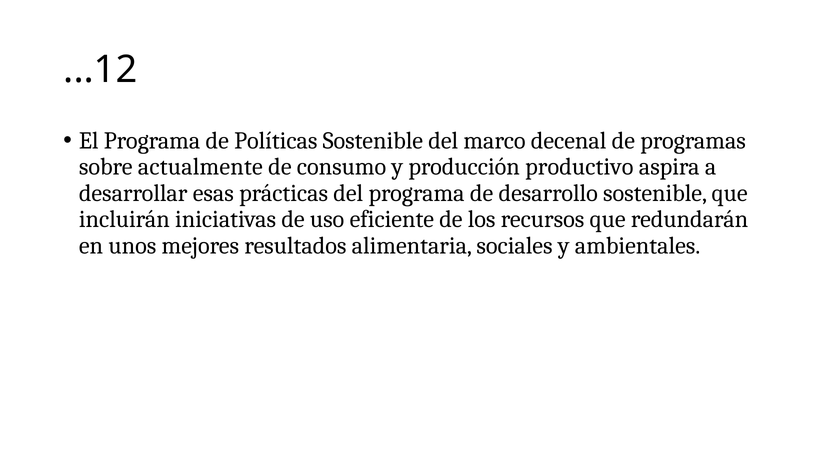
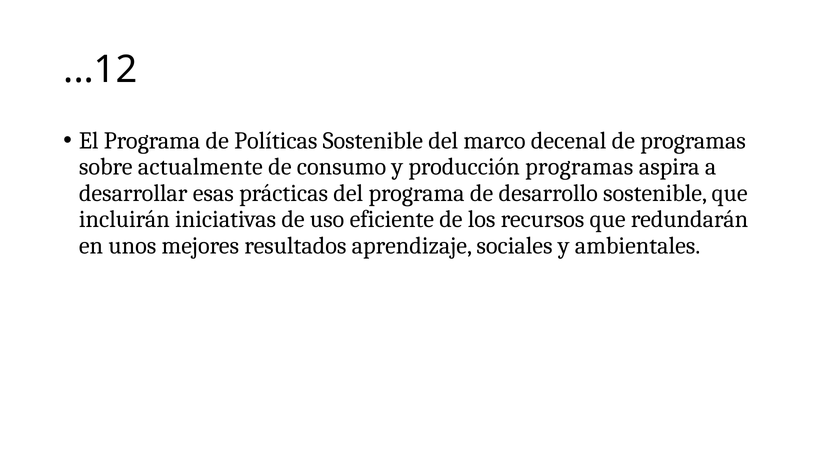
producción productivo: productivo -> programas
alimentaria: alimentaria -> aprendizaje
